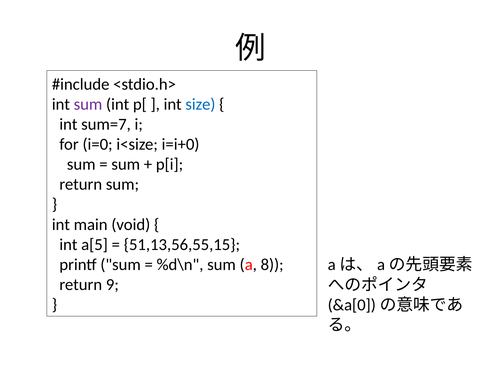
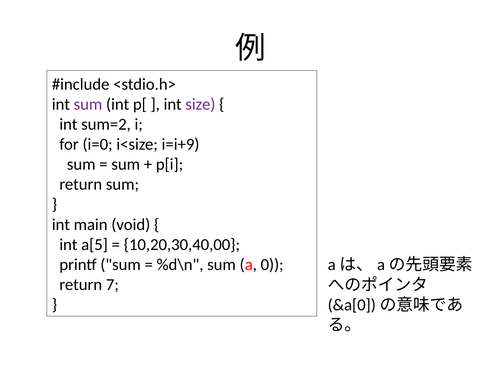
size colour: blue -> purple
sum=7: sum=7 -> sum=2
i=i+0: i=i+0 -> i=i+9
51,13,56,55,15: 51,13,56,55,15 -> 10,20,30,40,00
8: 8 -> 0
9: 9 -> 7
